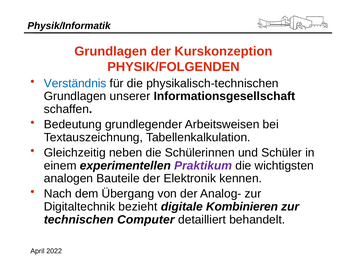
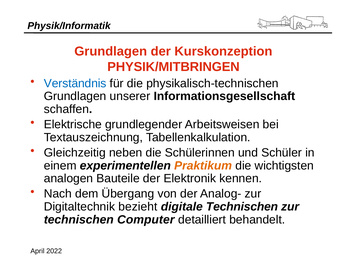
PHYSIK/FOLGENDEN: PHYSIK/FOLGENDEN -> PHYSIK/MITBRINGEN
Bedeutung: Bedeutung -> Elektrische
Praktikum colour: purple -> orange
digitale Kombinieren: Kombinieren -> Technischen
